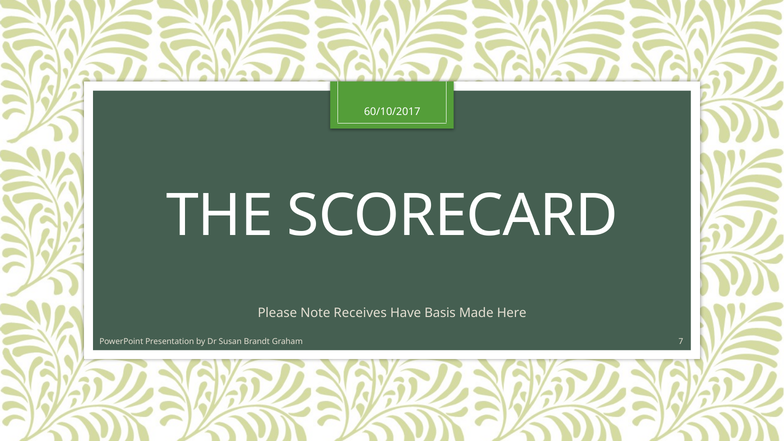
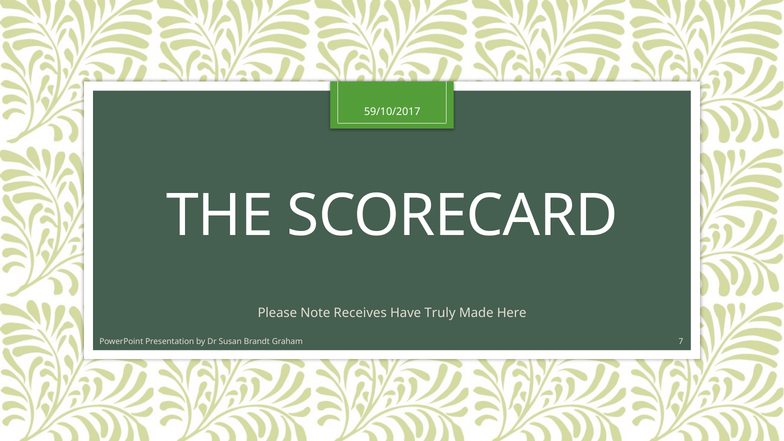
60/10/2017: 60/10/2017 -> 59/10/2017
Basis: Basis -> Truly
